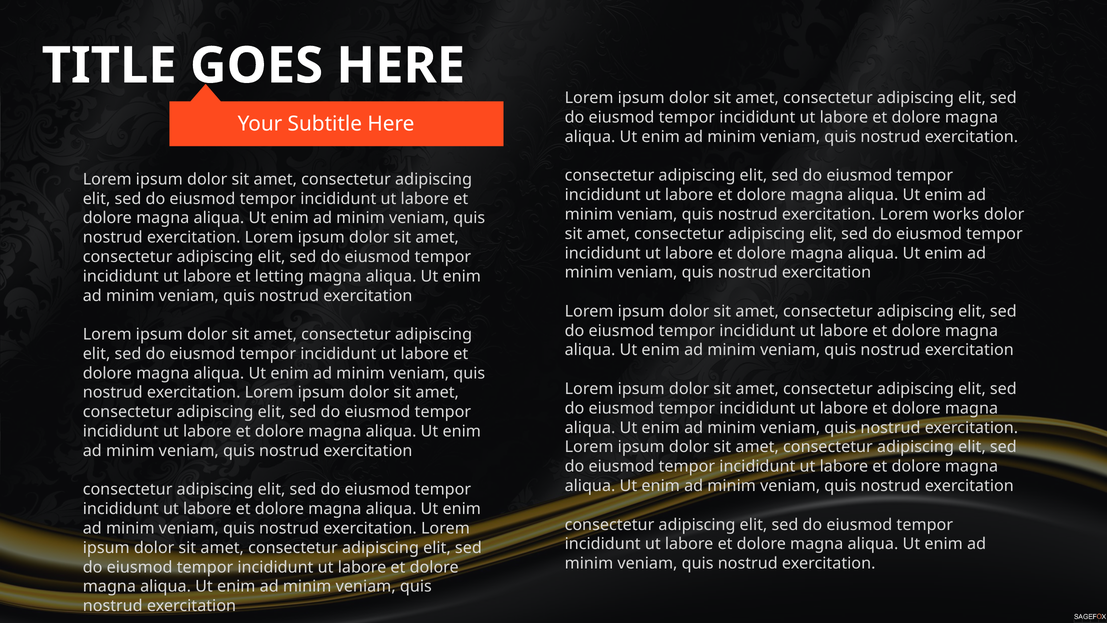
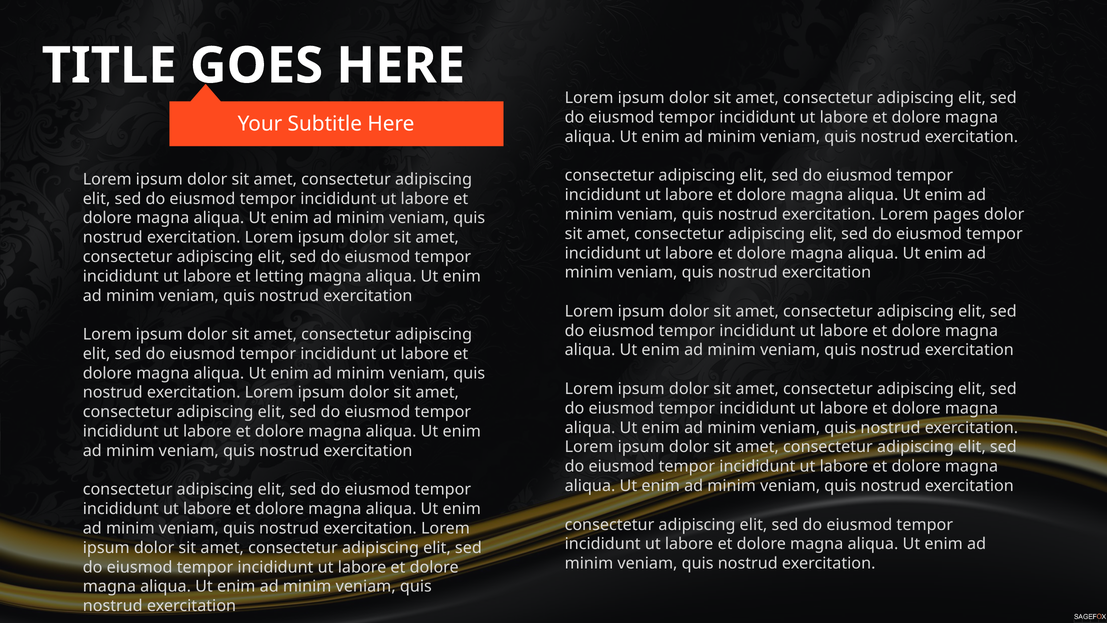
works: works -> pages
